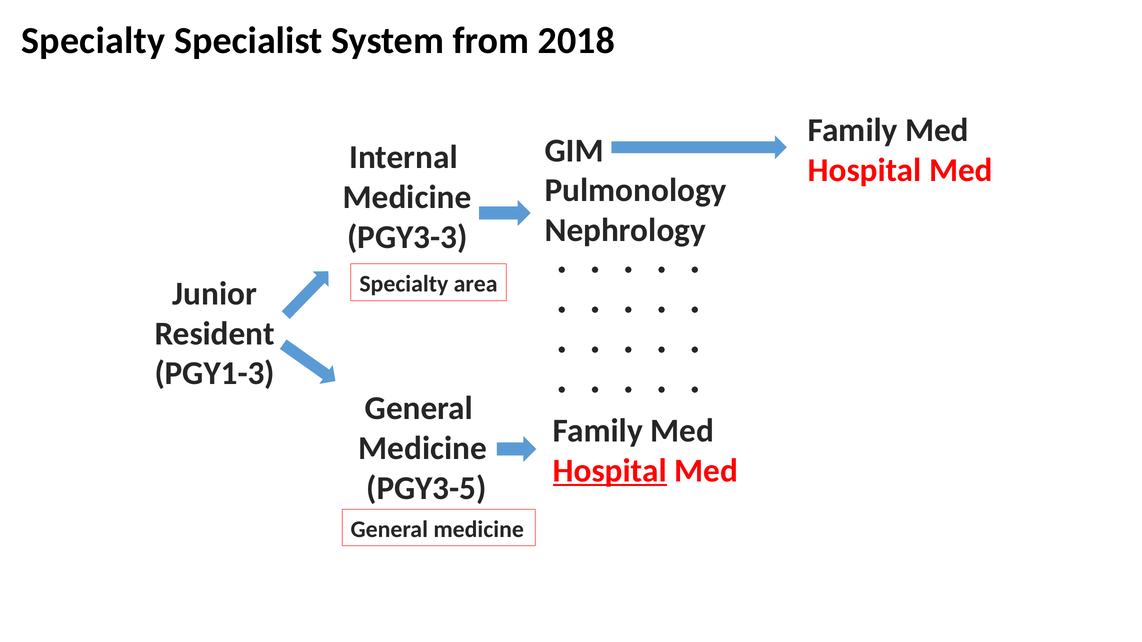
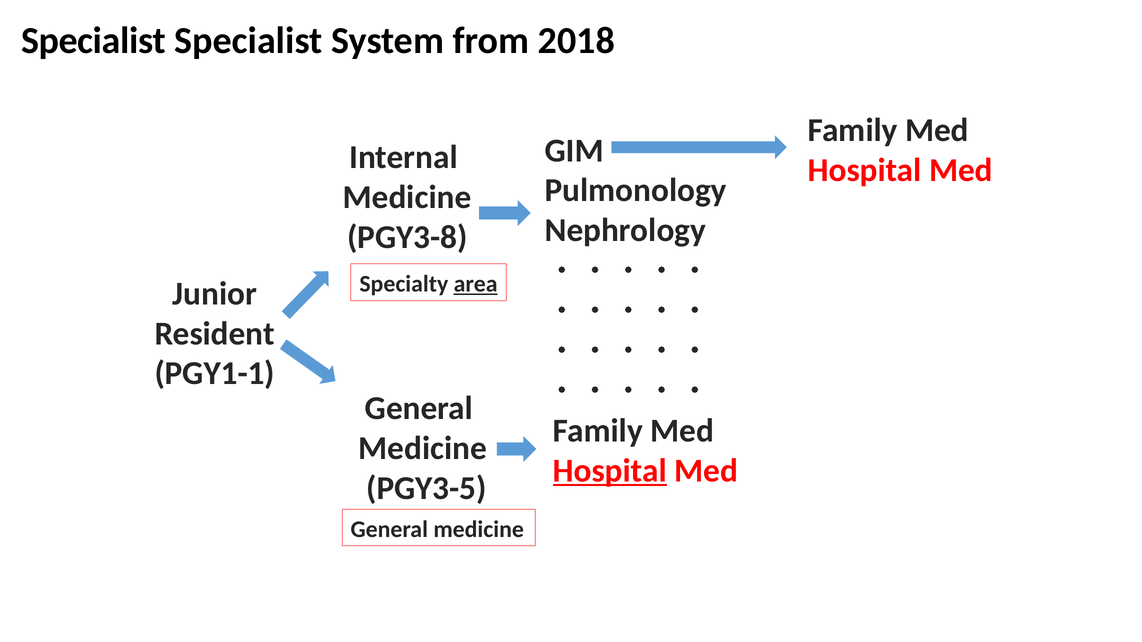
Specialty at (93, 41): Specialty -> Specialist
PGY3-3: PGY3-3 -> PGY3-8
area underline: none -> present
PGY1-3: PGY1-3 -> PGY1-1
